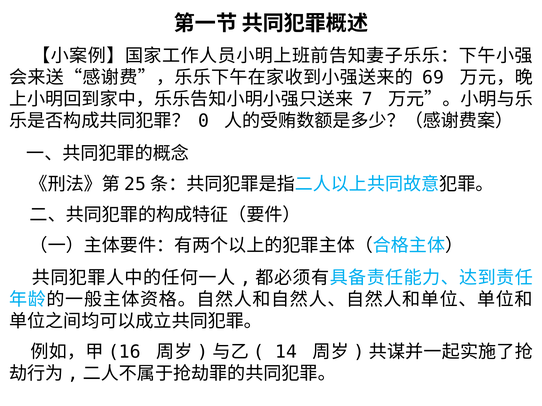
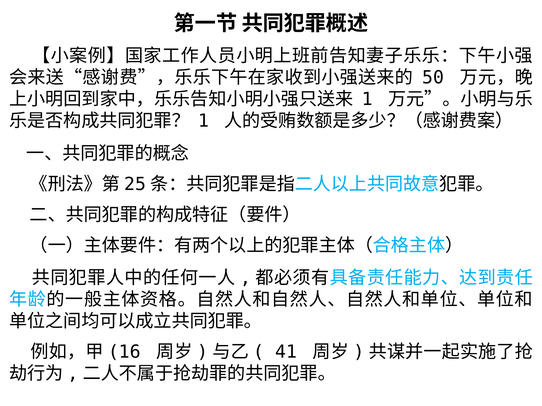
69: 69 -> 50
7 at (367, 99): 7 -> 1
0 at (204, 121): 0 -> 1
14: 14 -> 41
